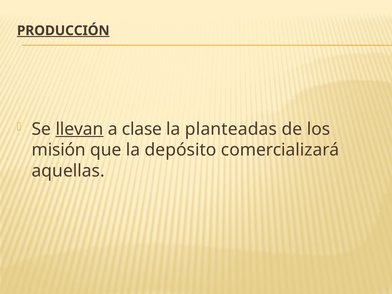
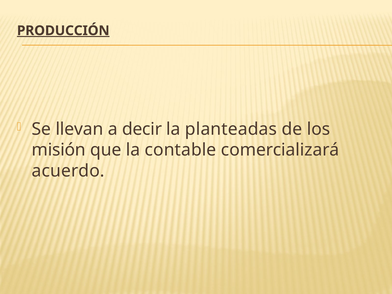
llevan underline: present -> none
clase: clase -> decir
depósito: depósito -> contable
aquellas: aquellas -> acuerdo
